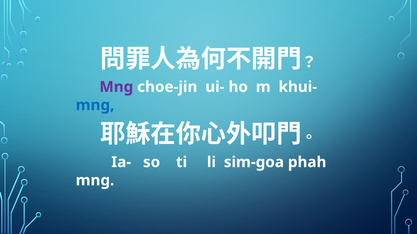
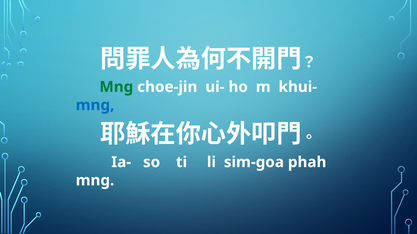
Mng at (116, 87) colour: purple -> green
